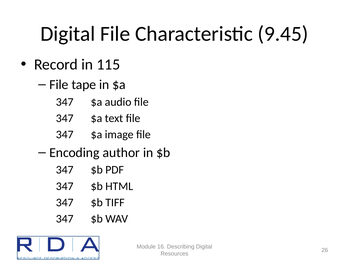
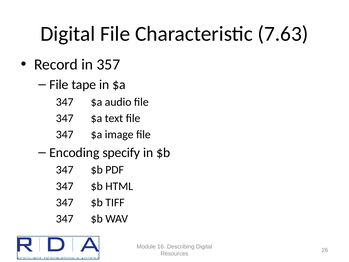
9.45: 9.45 -> 7.63
115: 115 -> 357
author: author -> specify
